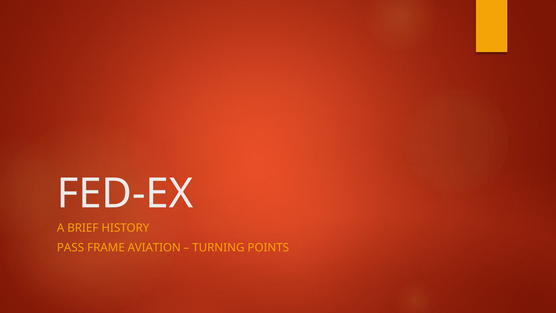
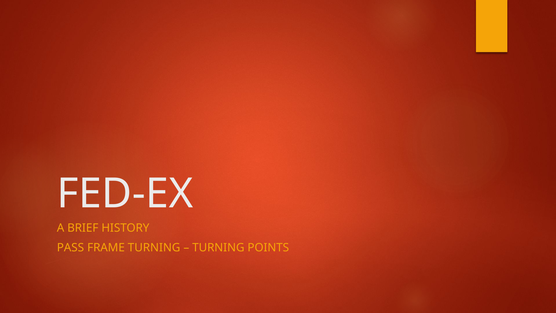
FRAME AVIATION: AVIATION -> TURNING
